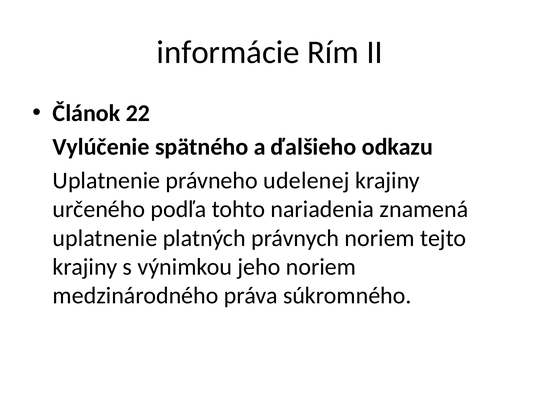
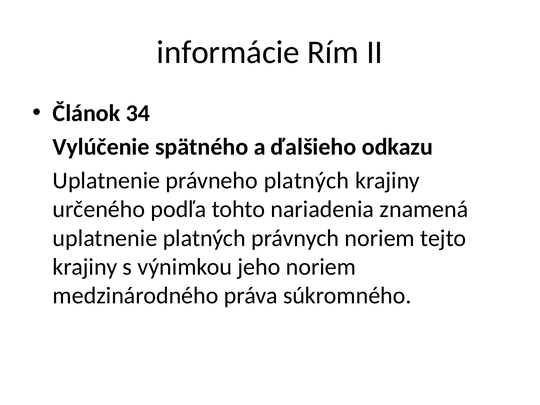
22: 22 -> 34
právneho udelenej: udelenej -> platných
